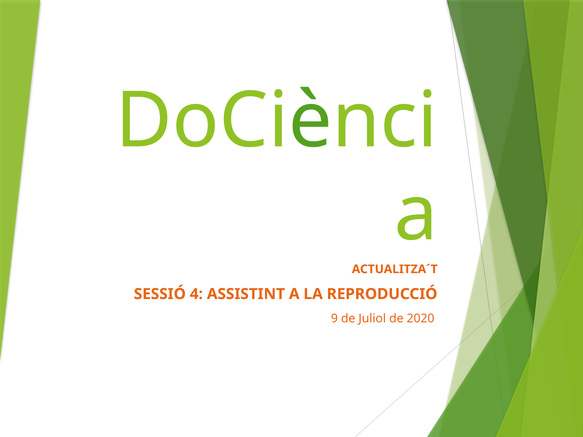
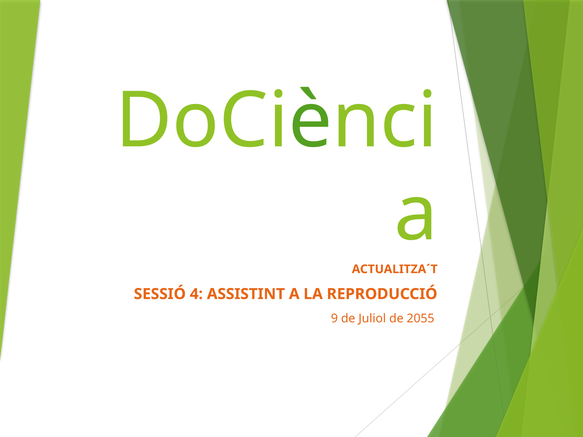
2020: 2020 -> 2055
